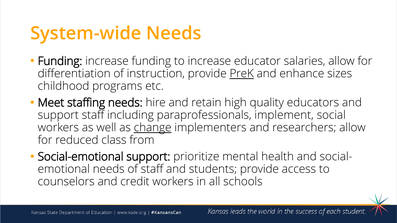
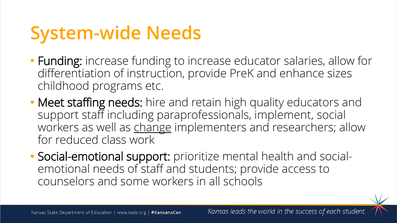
PreK underline: present -> none
from: from -> work
credit: credit -> some
